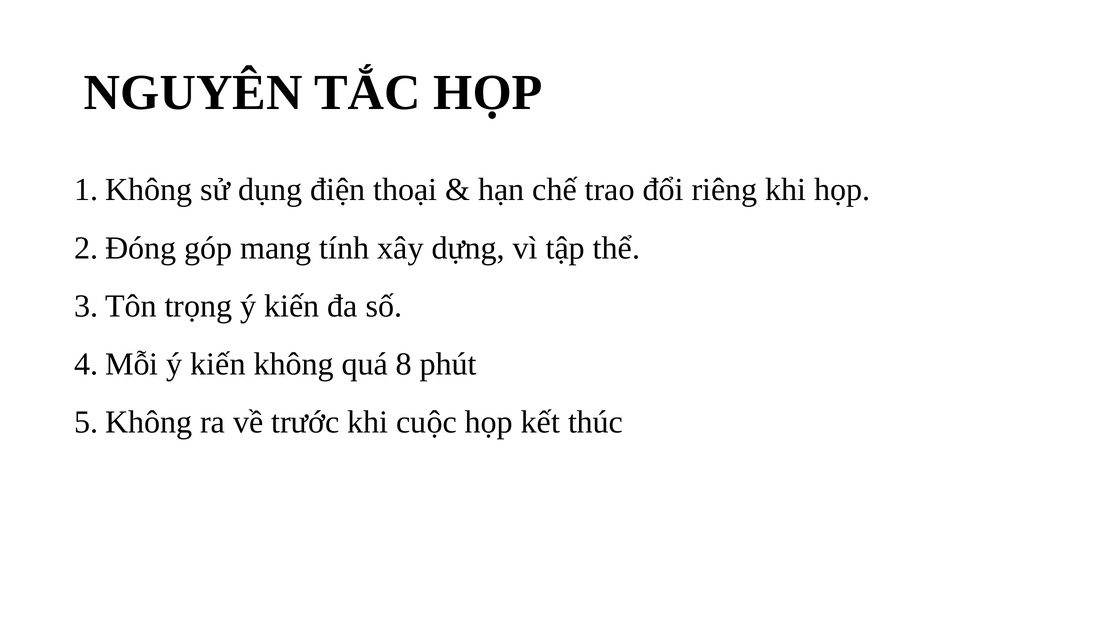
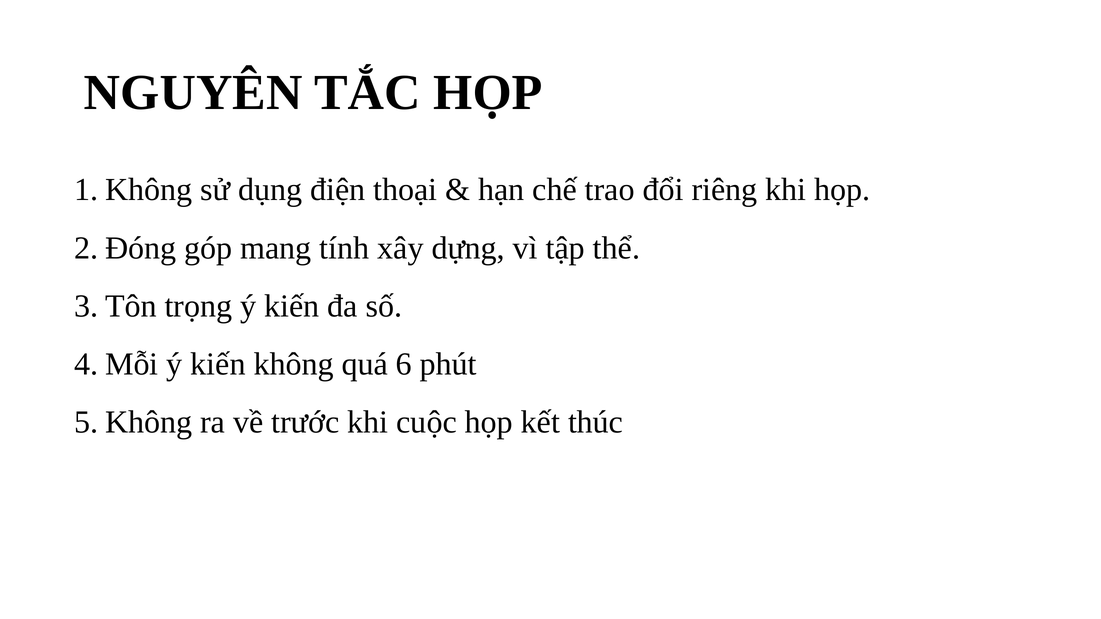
8: 8 -> 6
